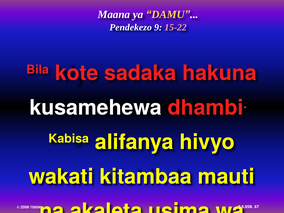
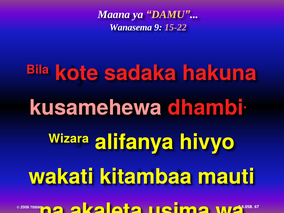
Pendekezo: Pendekezo -> Wanasema
kusamehewa colour: white -> pink
Kabisa: Kabisa -> Wizara
